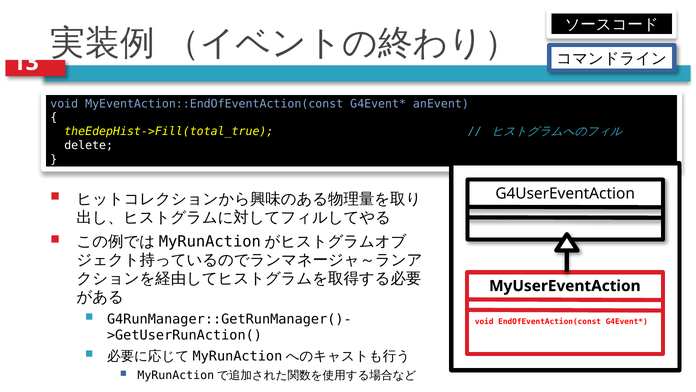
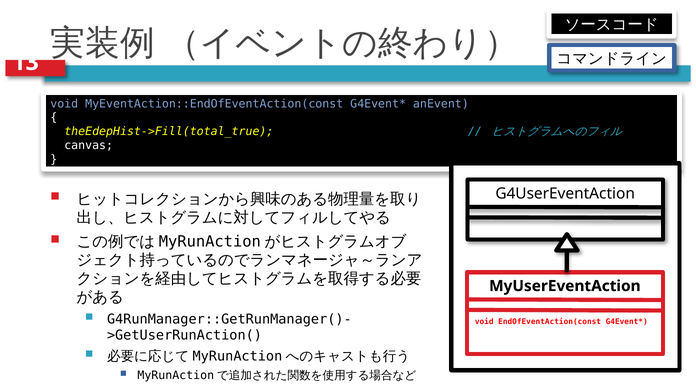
delete: delete -> canvas
